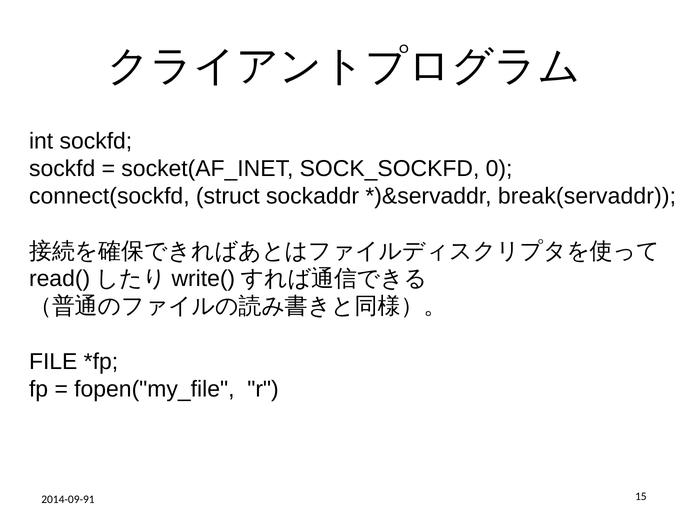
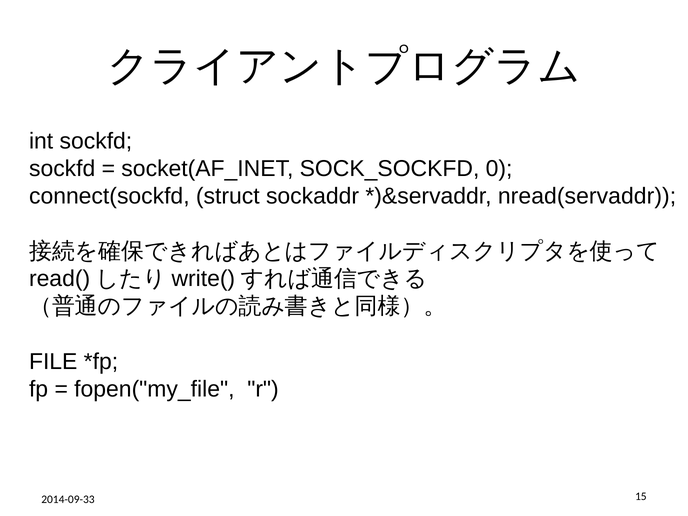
break(servaddr: break(servaddr -> nread(servaddr
2014-09-91: 2014-09-91 -> 2014-09-33
